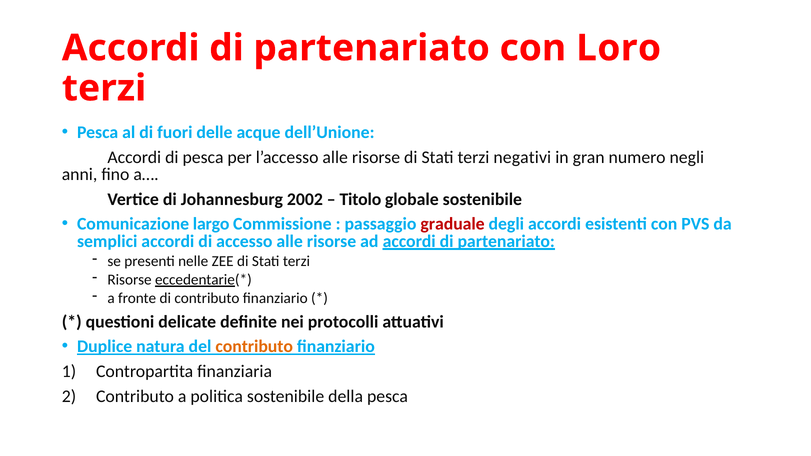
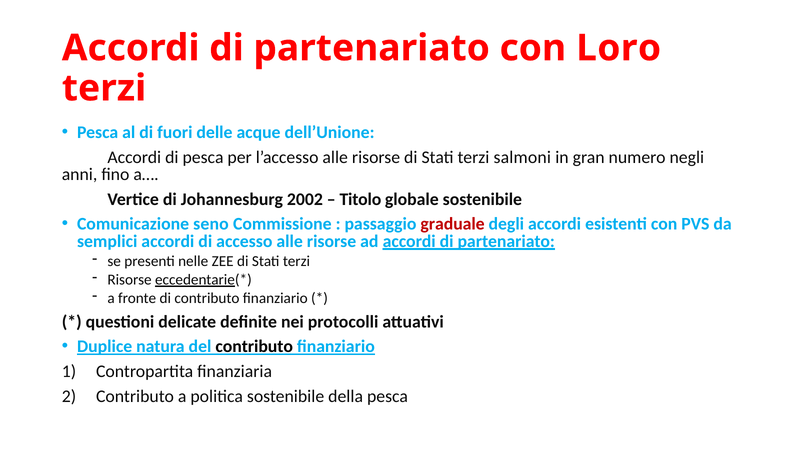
negativi: negativi -> salmoni
largo: largo -> seno
contributo at (254, 347) colour: orange -> black
